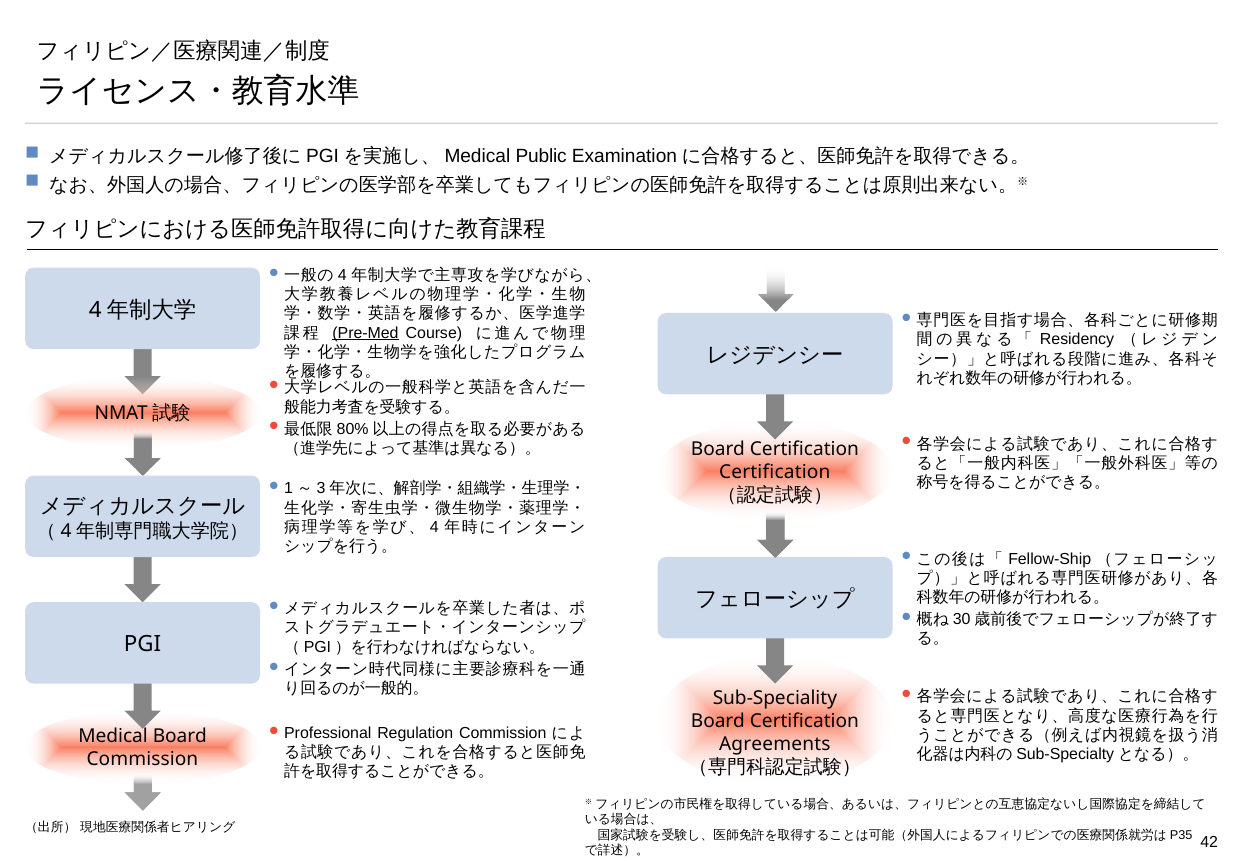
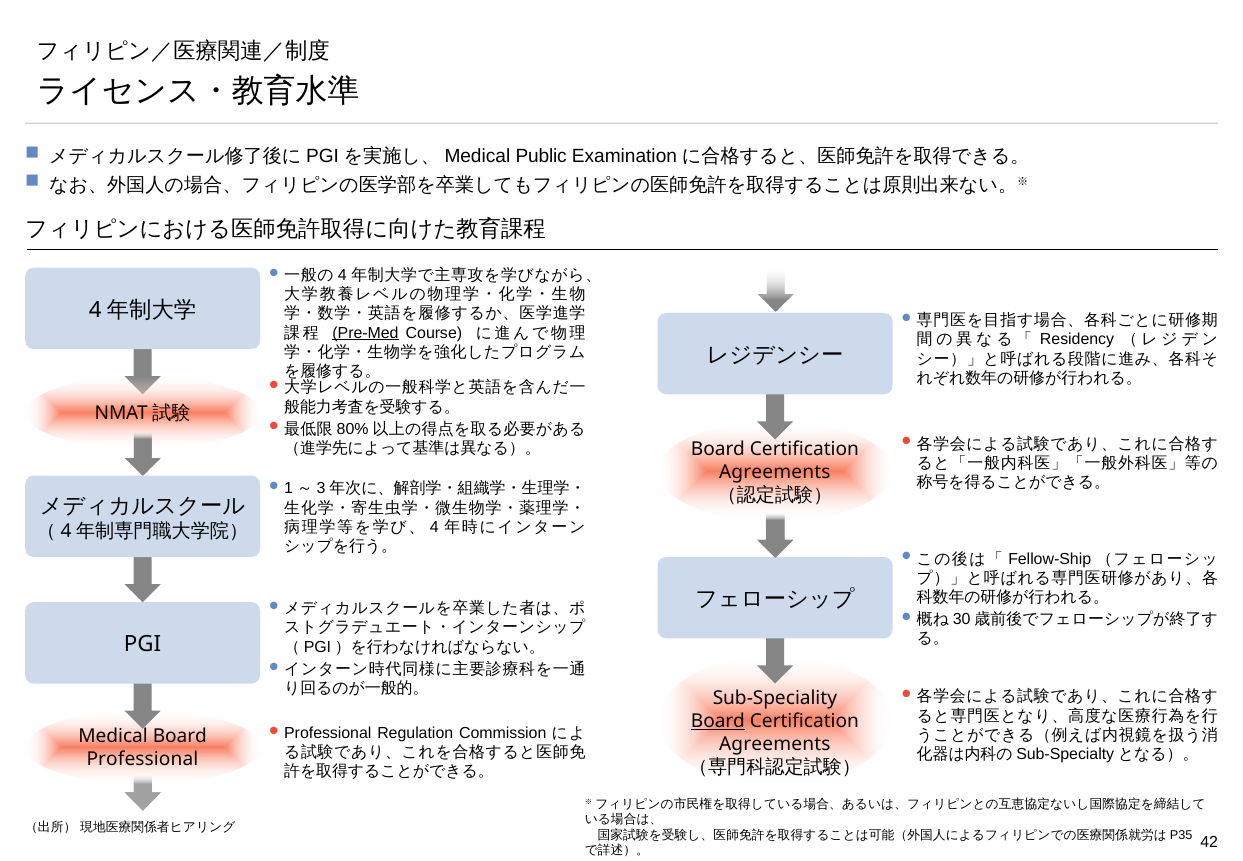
Certification at (775, 472): Certification -> Agreements
Board at (718, 721) underline: none -> present
Commission at (142, 759): Commission -> Professional
